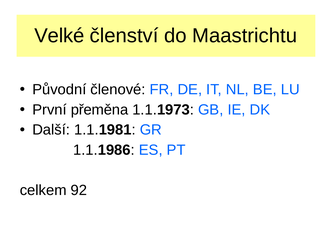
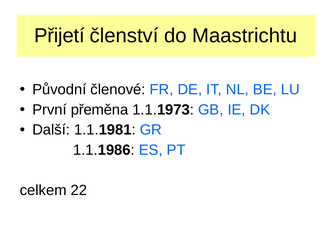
Velké: Velké -> Přijetí
92: 92 -> 22
